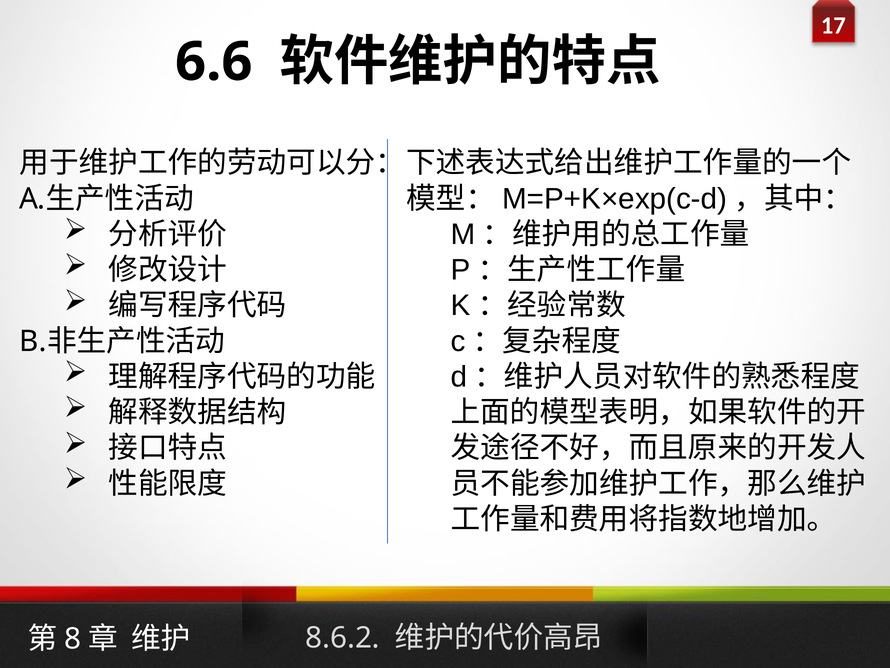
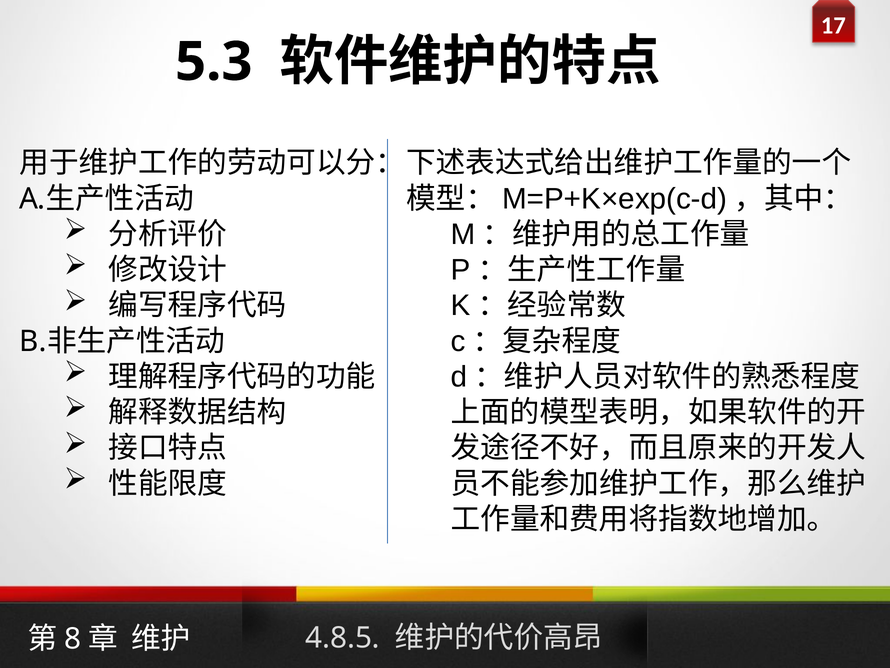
6.6: 6.6 -> 5.3
8.6.2: 8.6.2 -> 4.8.5
